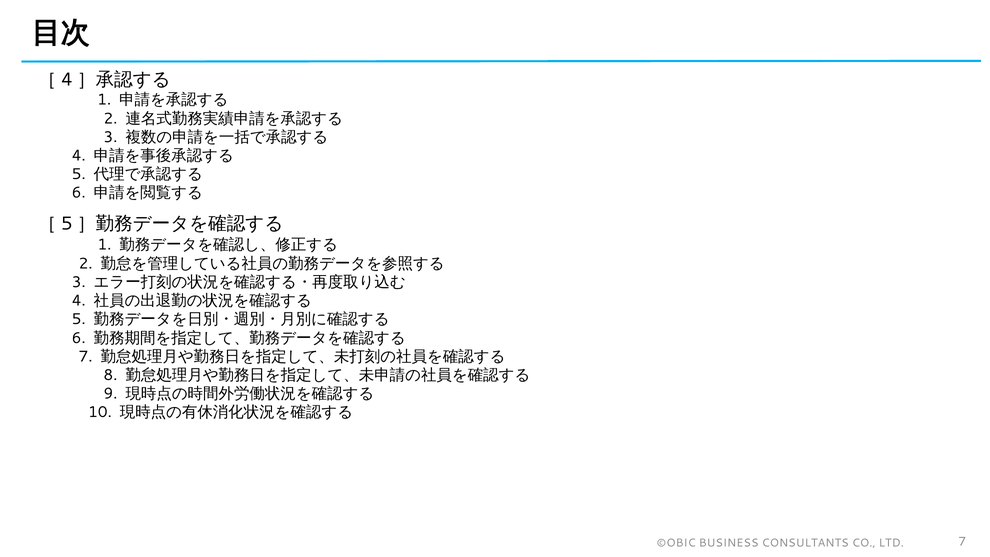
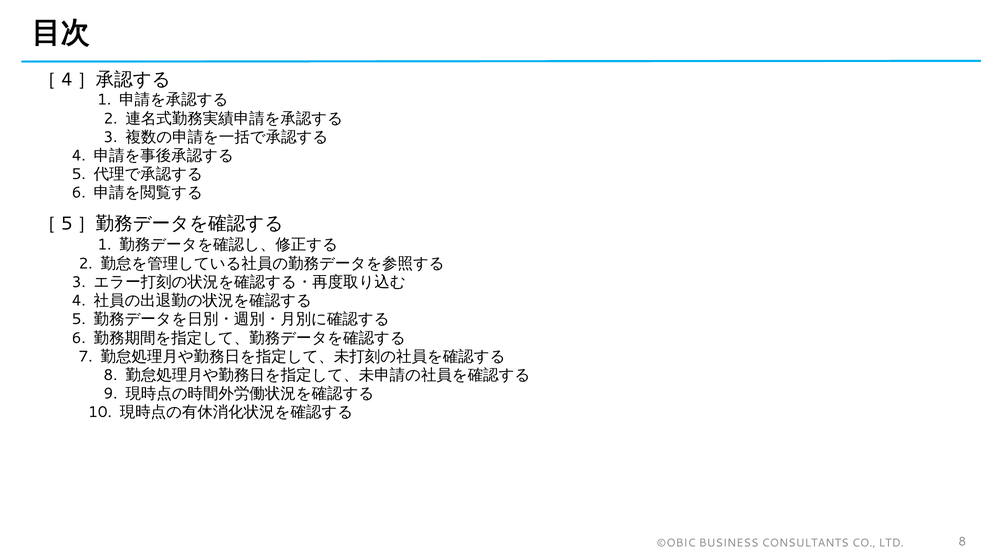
LTD 7: 7 -> 8
